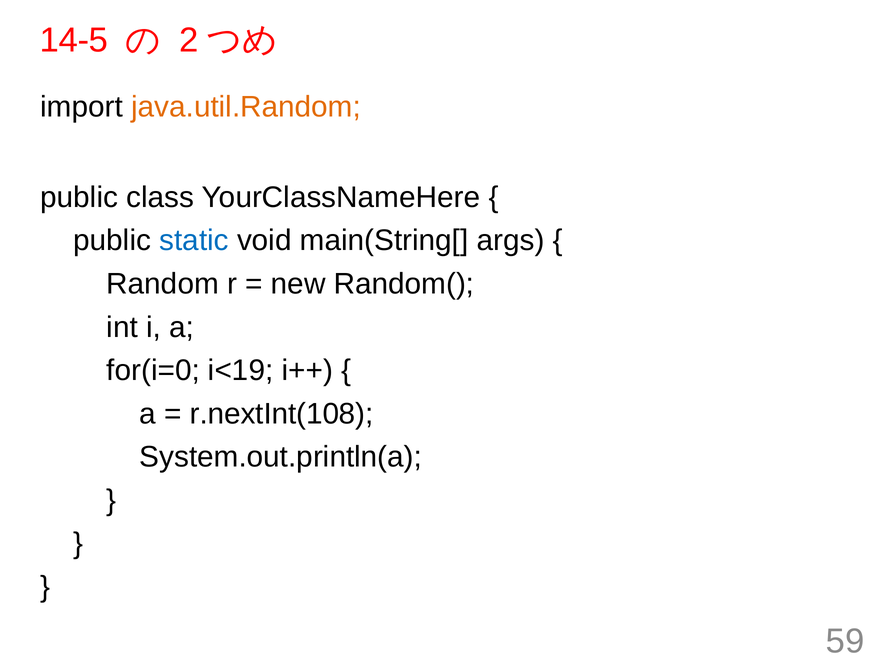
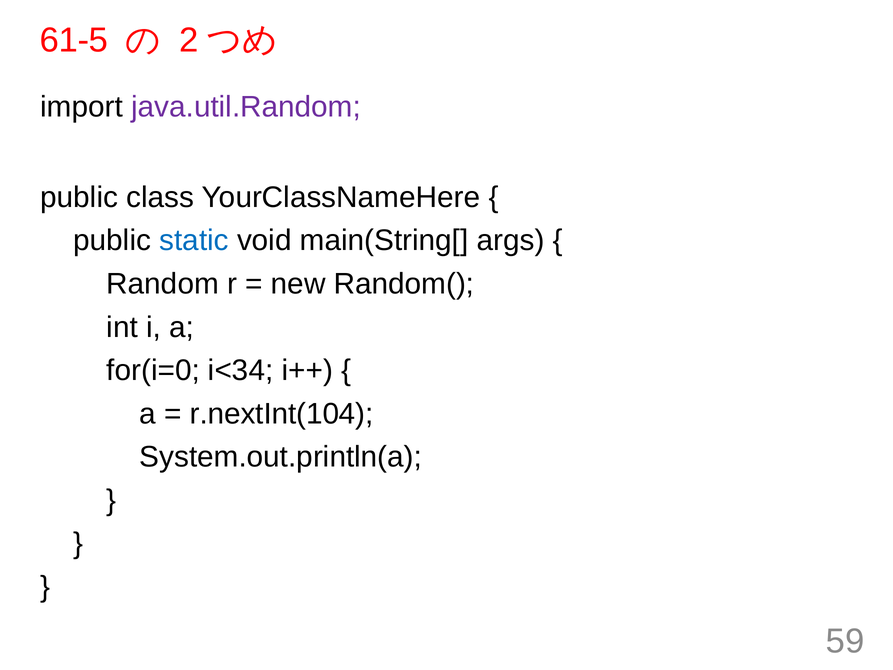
14-5: 14-5 -> 61-5
java.util.Random colour: orange -> purple
i<19: i<19 -> i<34
r.nextInt(108: r.nextInt(108 -> r.nextInt(104
